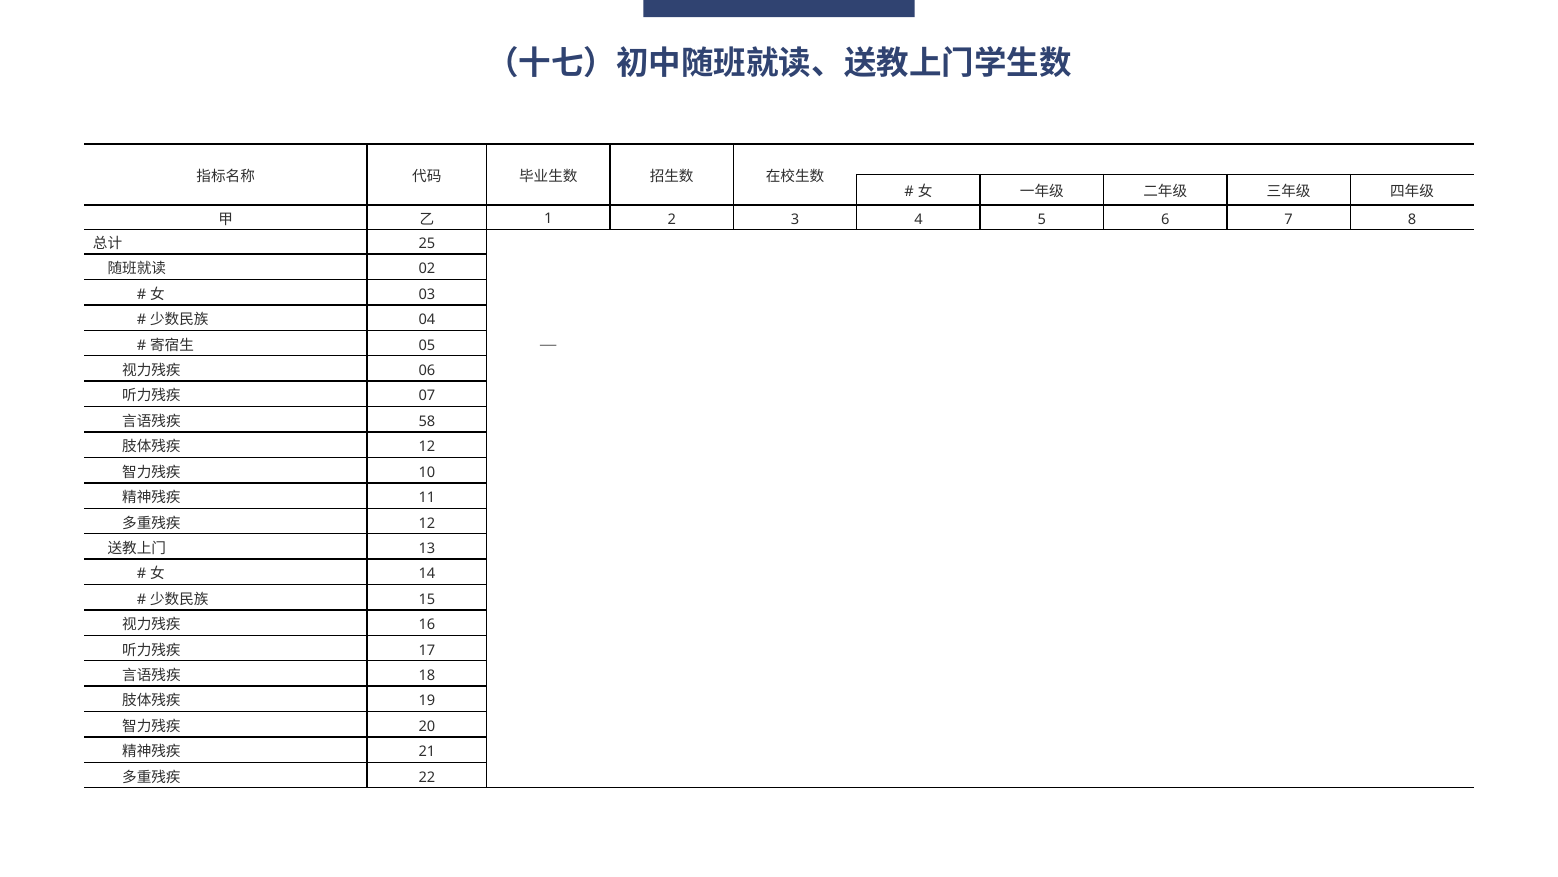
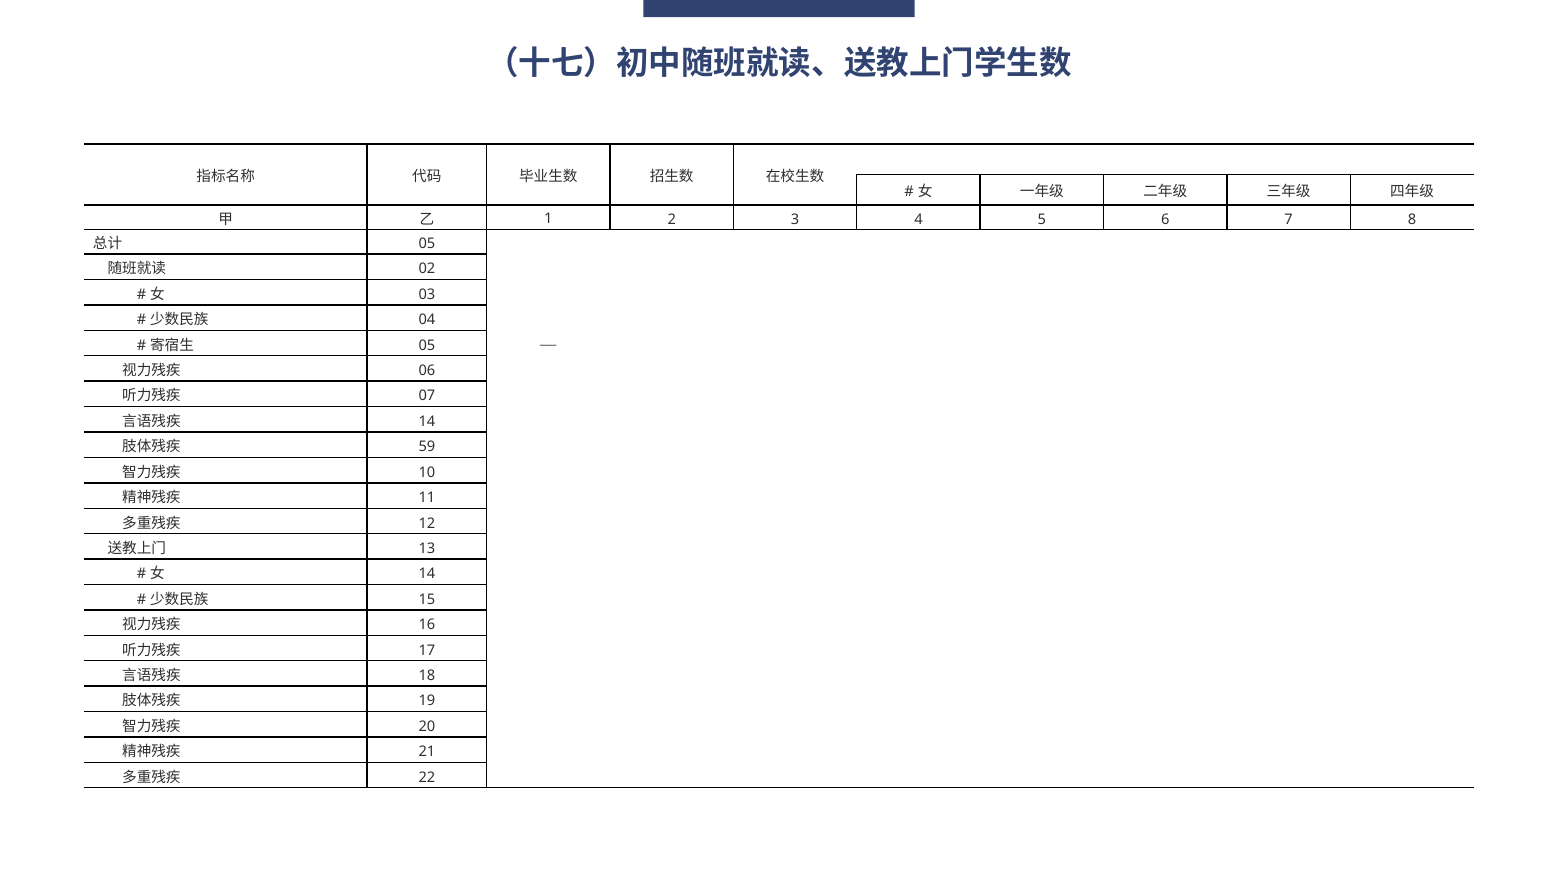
25 at (427, 244): 25 -> 05
58 at (427, 421): 58 -> 14
12 at (427, 447): 12 -> 59
